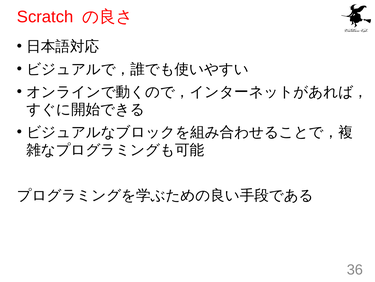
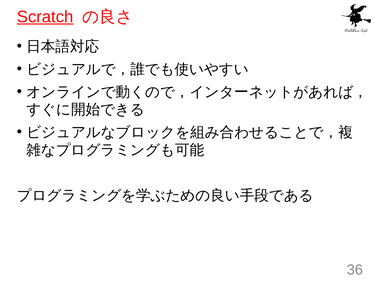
Scratch underline: none -> present
